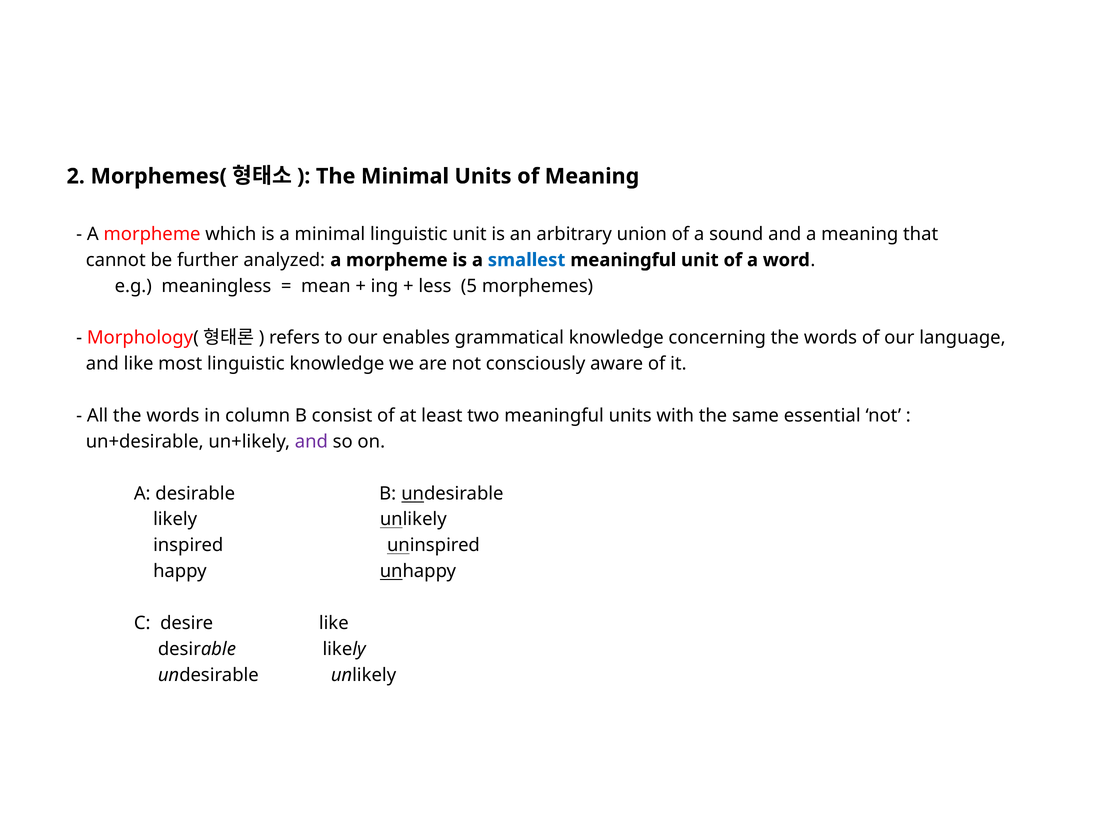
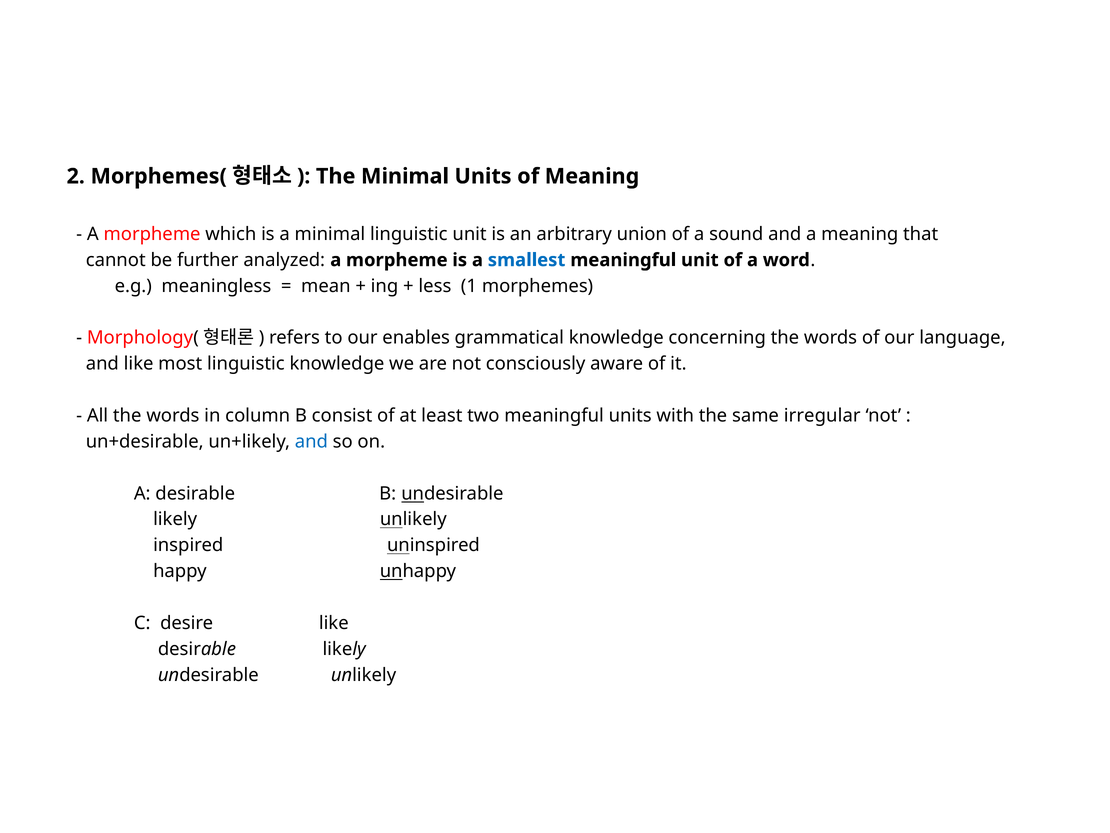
5: 5 -> 1
essential: essential -> irregular
and at (311, 441) colour: purple -> blue
